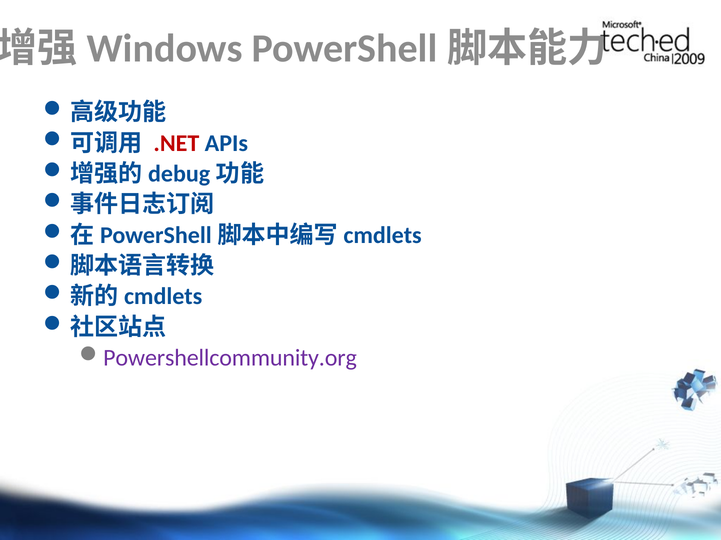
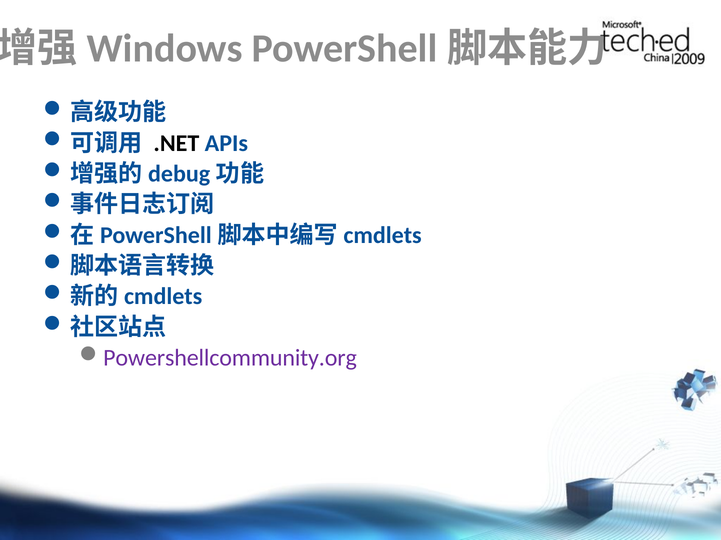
.NET colour: red -> black
